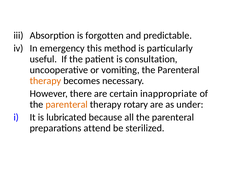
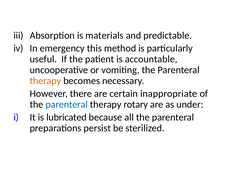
forgotten: forgotten -> materials
consultation: consultation -> accountable
parenteral at (67, 104) colour: orange -> blue
attend: attend -> persist
